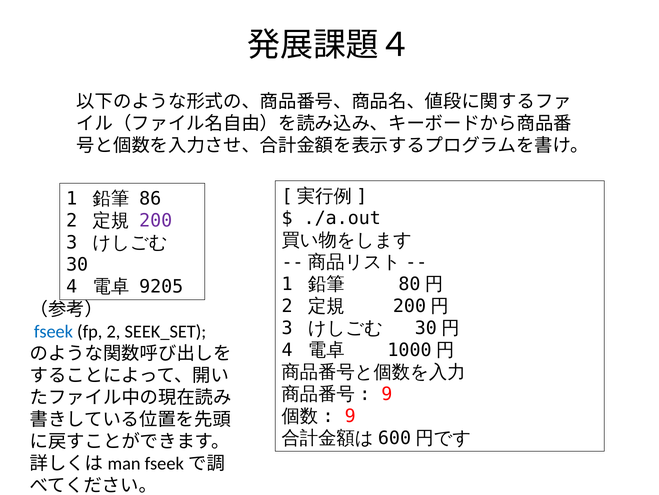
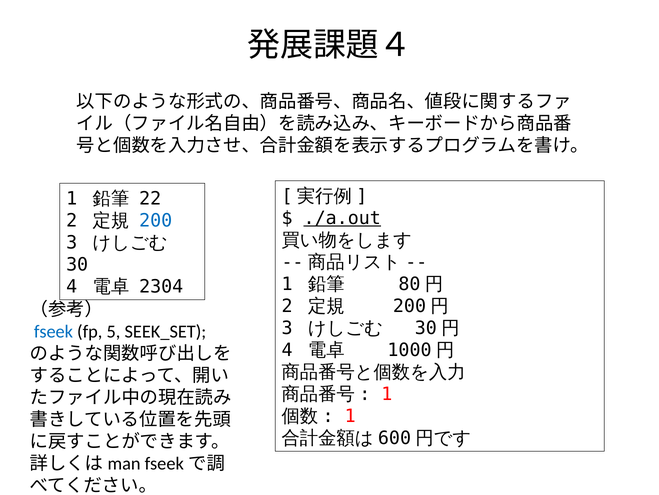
86: 86 -> 22
./a.out underline: none -> present
200 colour: purple -> blue
9205: 9205 -> 2304
fp 2: 2 -> 5
9 at (387, 394): 9 -> 1
9 at (350, 416): 9 -> 1
